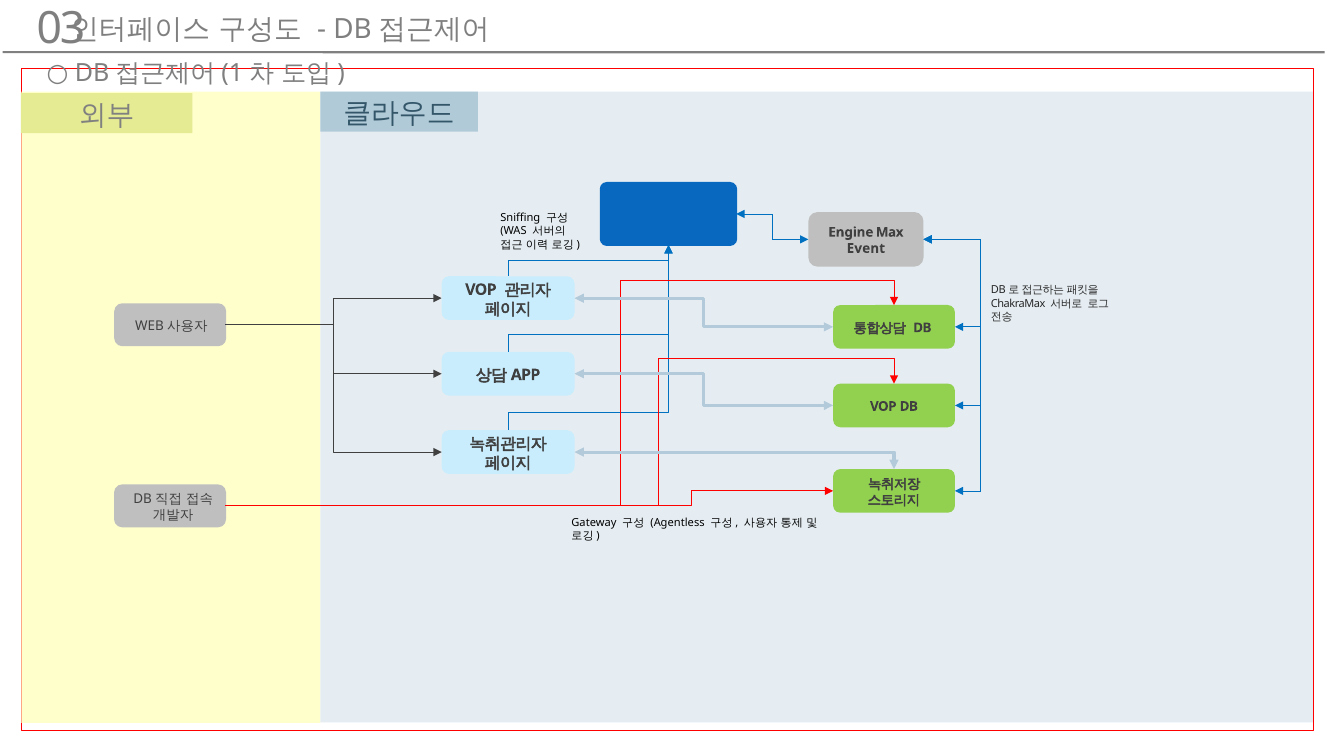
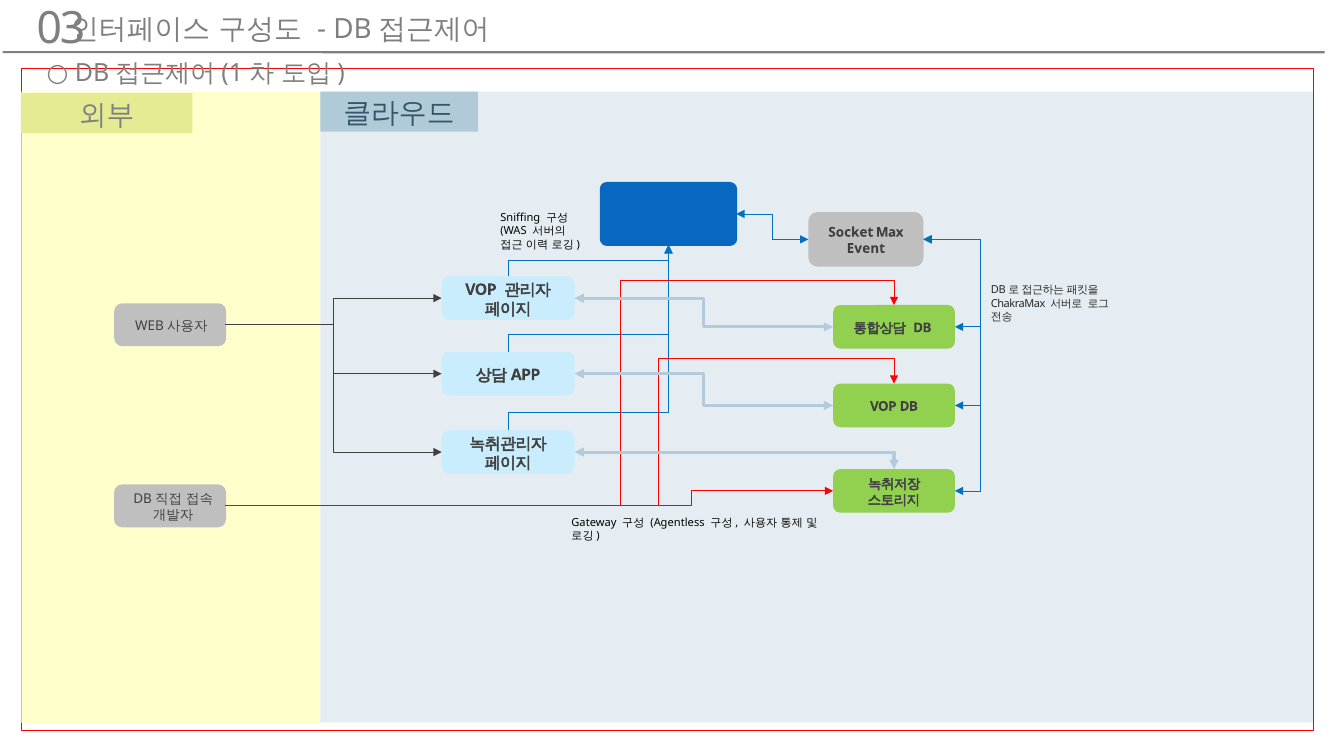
Engine: Engine -> Socket
